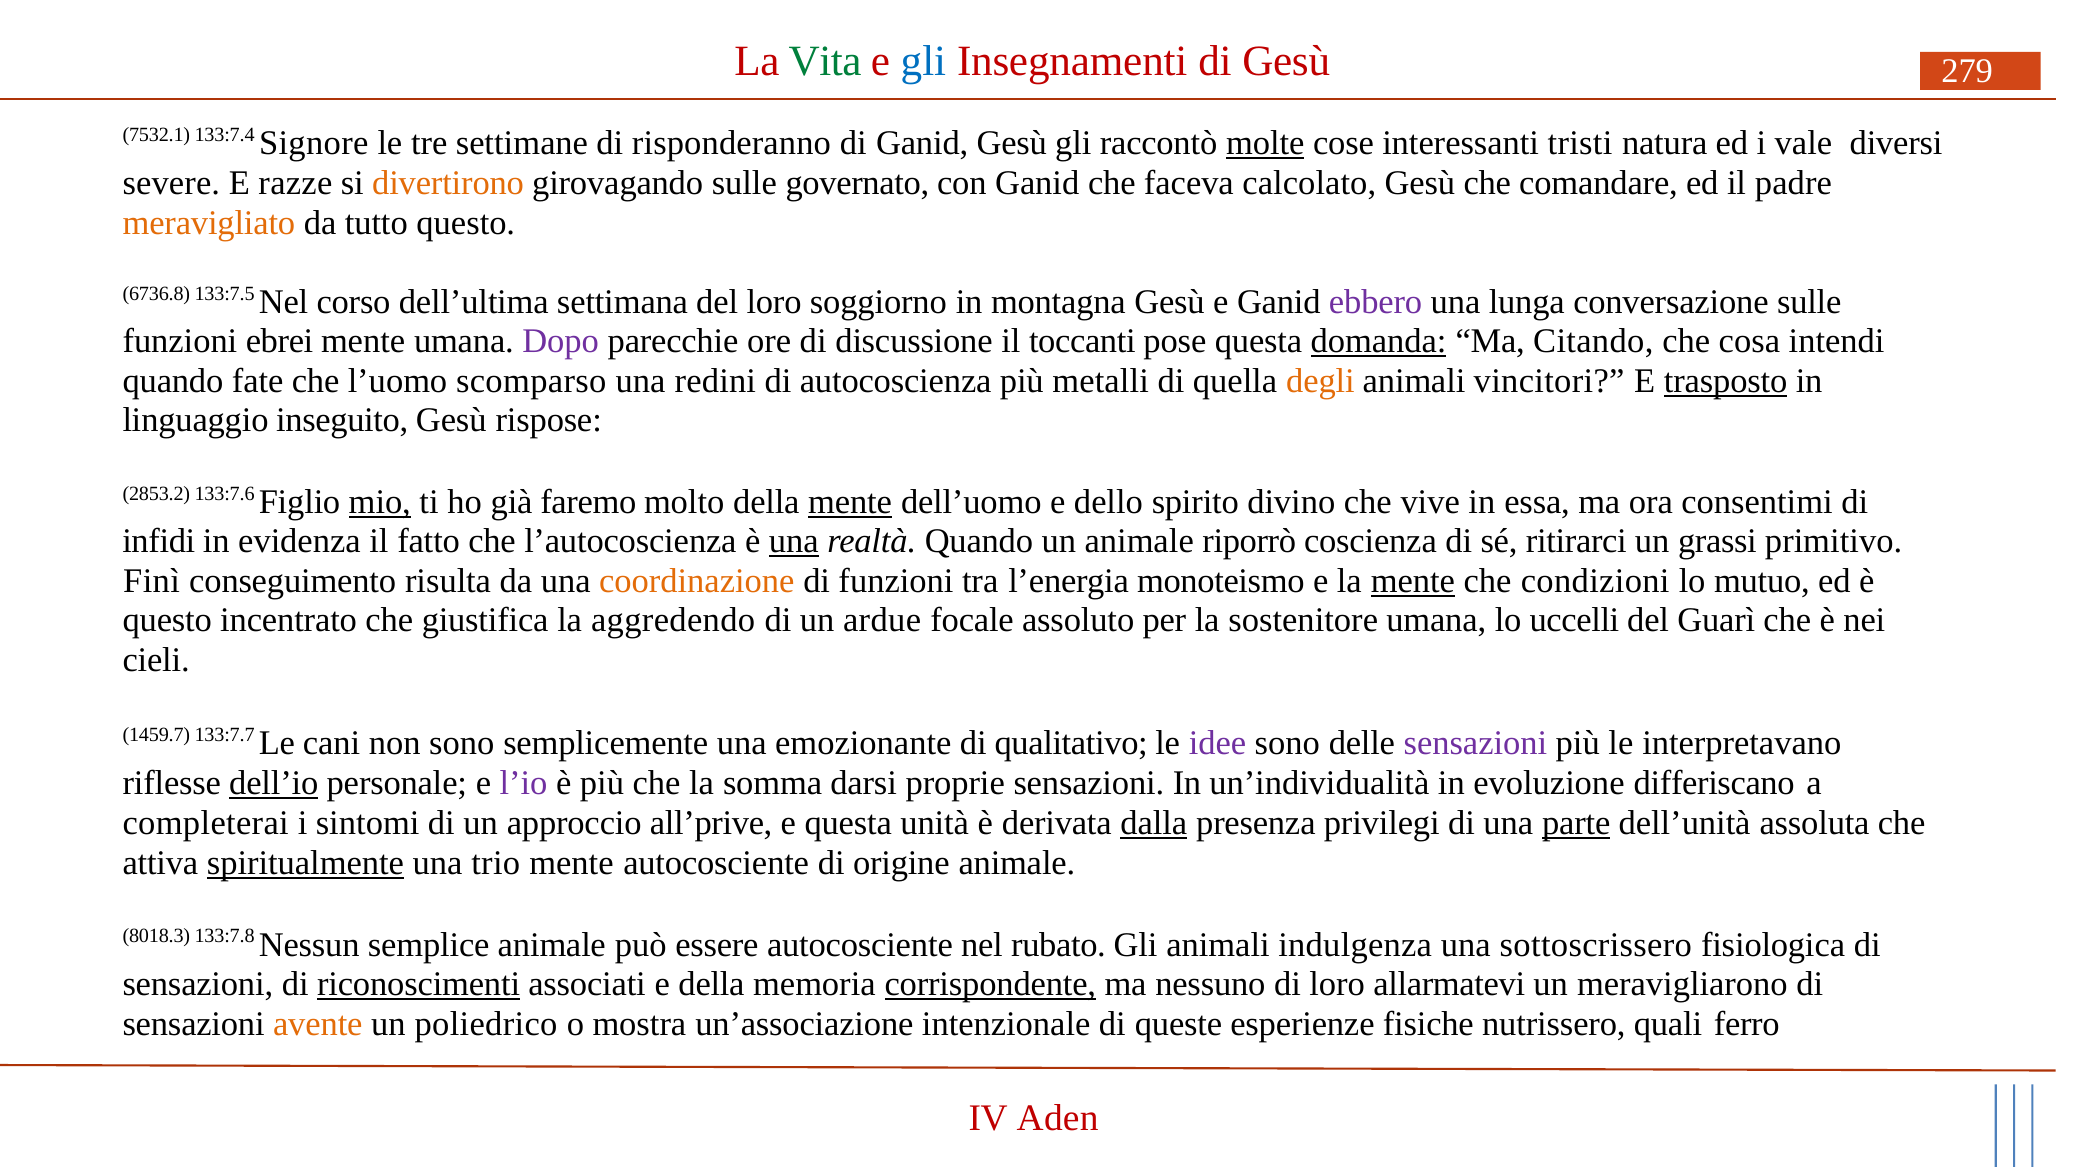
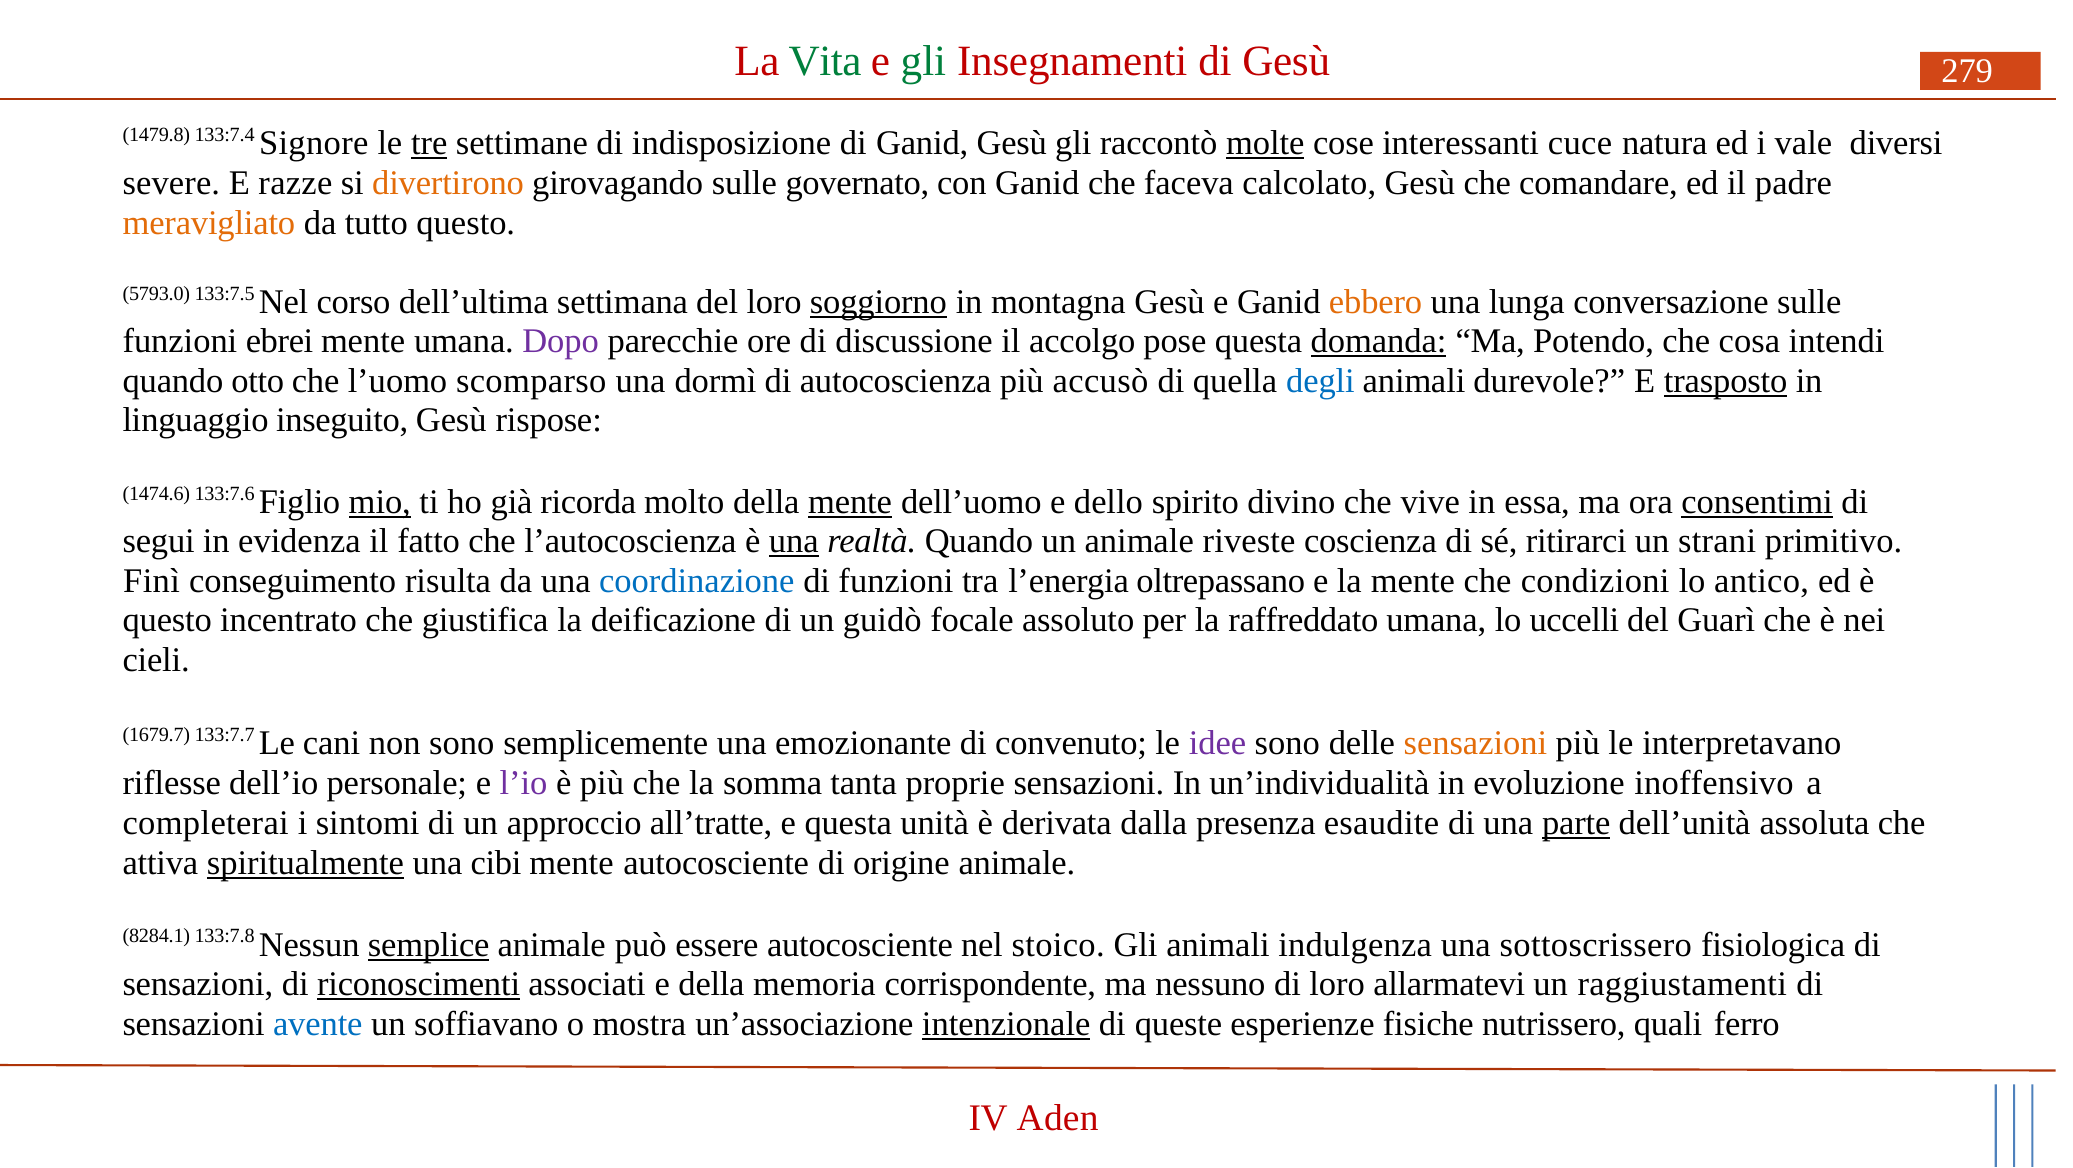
gli at (923, 61) colour: blue -> green
7532.1: 7532.1 -> 1479.8
tre underline: none -> present
risponderanno: risponderanno -> indisposizione
tristi: tristi -> cuce
6736.8: 6736.8 -> 5793.0
soggiorno underline: none -> present
ebbero colour: purple -> orange
toccanti: toccanti -> accolgo
Citando: Citando -> Potendo
fate: fate -> otto
redini: redini -> dormì
metalli: metalli -> accusò
degli colour: orange -> blue
vincitori: vincitori -> durevole
2853.2: 2853.2 -> 1474.6
faremo: faremo -> ricorda
consentimi underline: none -> present
infidi: infidi -> segui
riporrò: riporrò -> riveste
grassi: grassi -> strani
coordinazione colour: orange -> blue
monoteismo: monoteismo -> oltrepassano
mente at (1413, 581) underline: present -> none
mutuo: mutuo -> antico
aggredendo: aggredendo -> deificazione
ardue: ardue -> guidò
sostenitore: sostenitore -> raffreddato
1459.7: 1459.7 -> 1679.7
qualitativo: qualitativo -> convenuto
sensazioni at (1475, 743) colour: purple -> orange
dell’io underline: present -> none
darsi: darsi -> tanta
differiscano: differiscano -> inoffensivo
all’prive: all’prive -> all’tratte
dalla underline: present -> none
privilegi: privilegi -> esaudite
trio: trio -> cibi
8018.3: 8018.3 -> 8284.1
semplice underline: none -> present
rubato: rubato -> stoico
corrispondente underline: present -> none
meravigliarono: meravigliarono -> raggiustamenti
avente colour: orange -> blue
poliedrico: poliedrico -> soffiavano
intenzionale underline: none -> present
